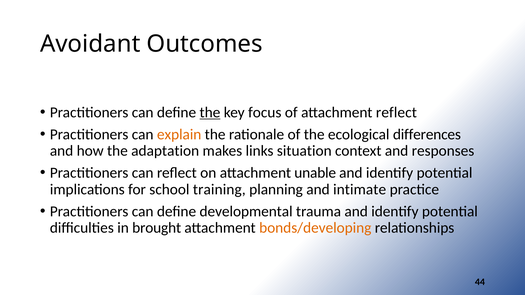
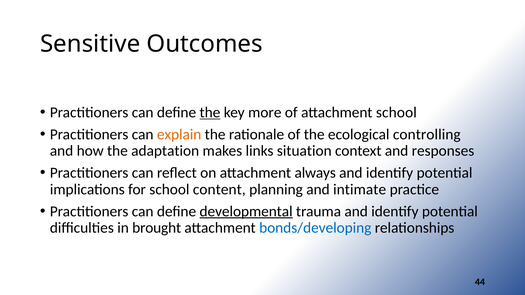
Avoidant: Avoidant -> Sensitive
focus: focus -> more
attachment reflect: reflect -> school
differences: differences -> controlling
unable: unable -> always
training: training -> content
developmental underline: none -> present
bonds/developing colour: orange -> blue
